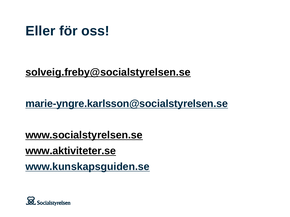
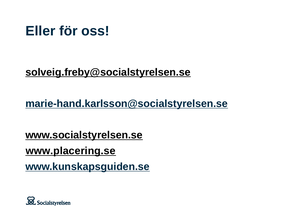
marie-yngre.karlsson@socialstyrelsen.se: marie-yngre.karlsson@socialstyrelsen.se -> marie-hand.karlsson@socialstyrelsen.se
www.aktiviteter.se: www.aktiviteter.se -> www.placering.se
